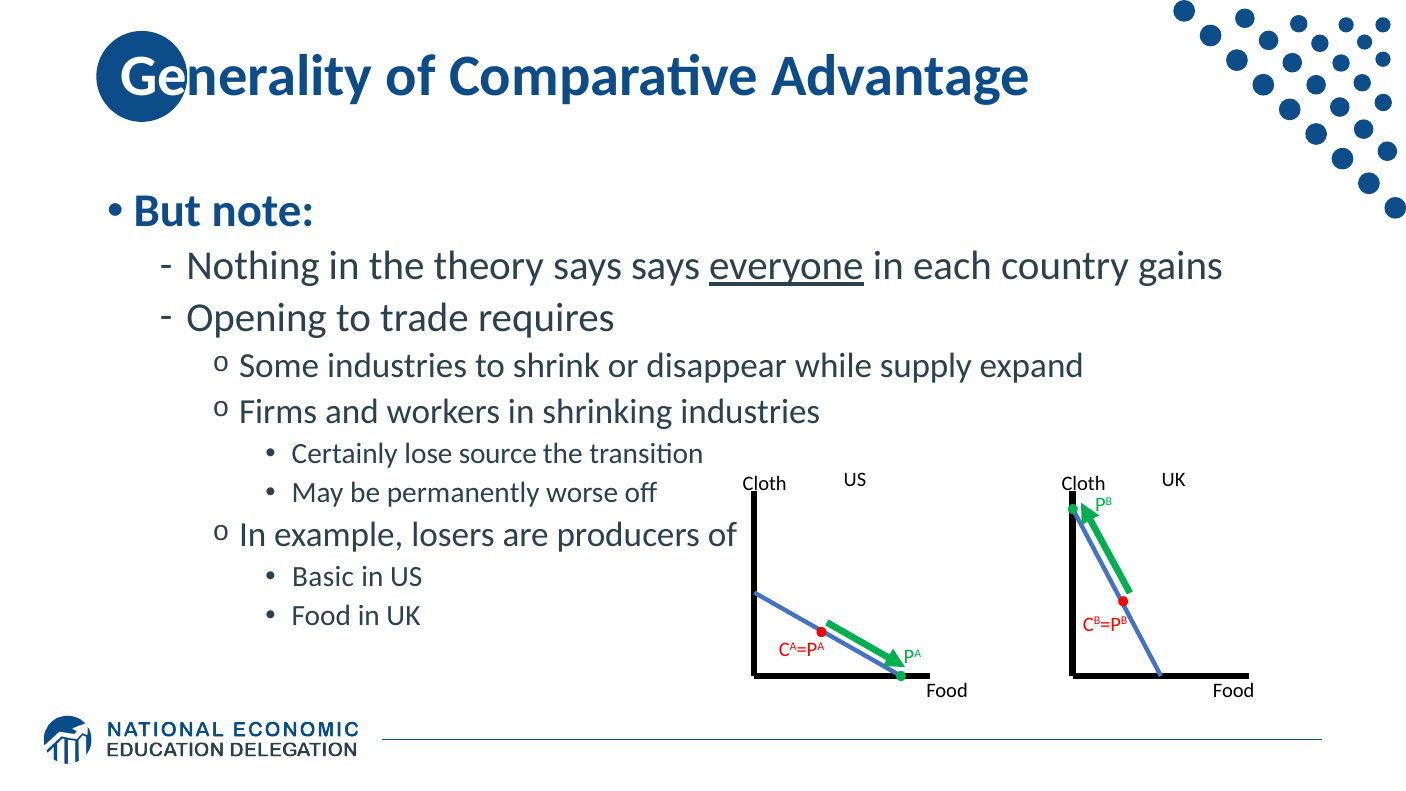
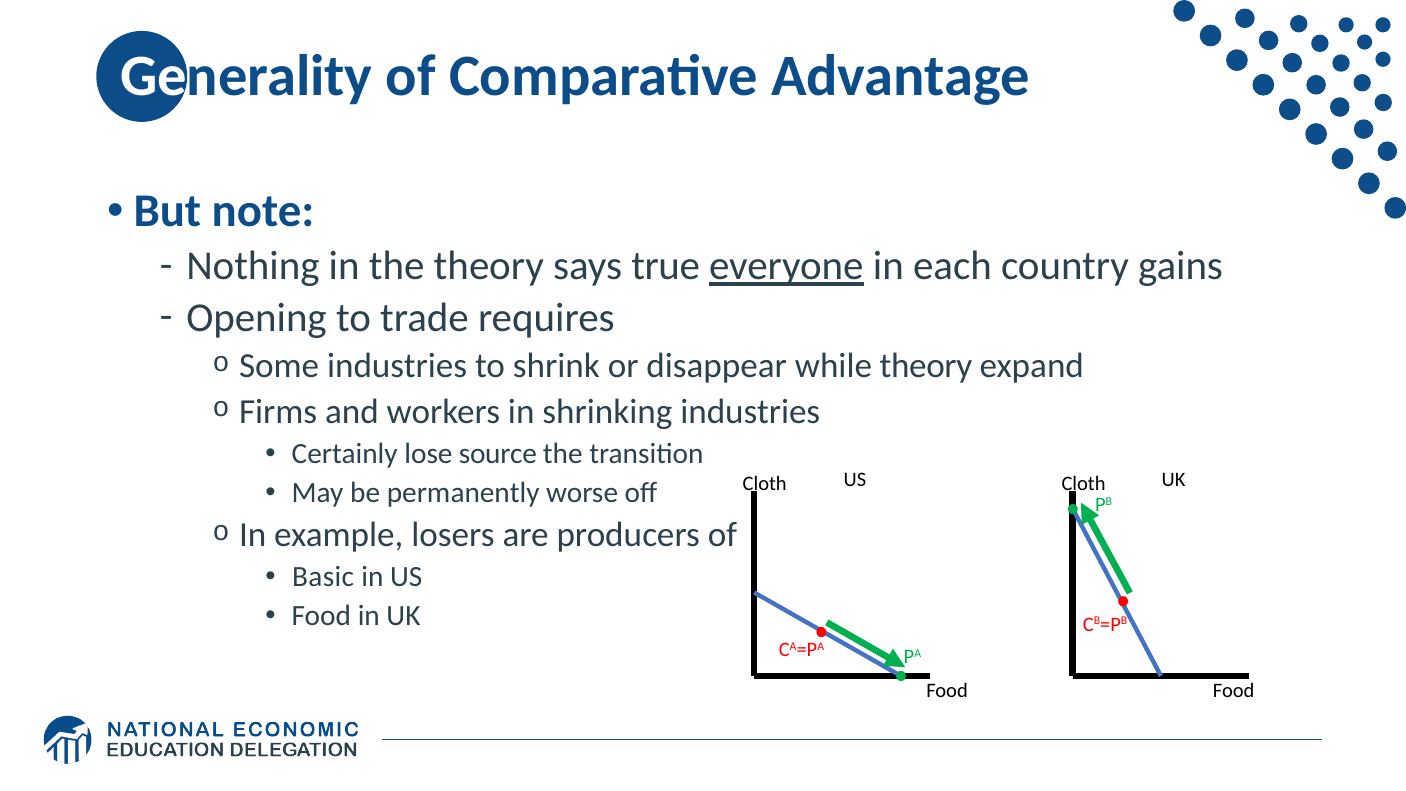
says says: says -> true
while supply: supply -> theory
